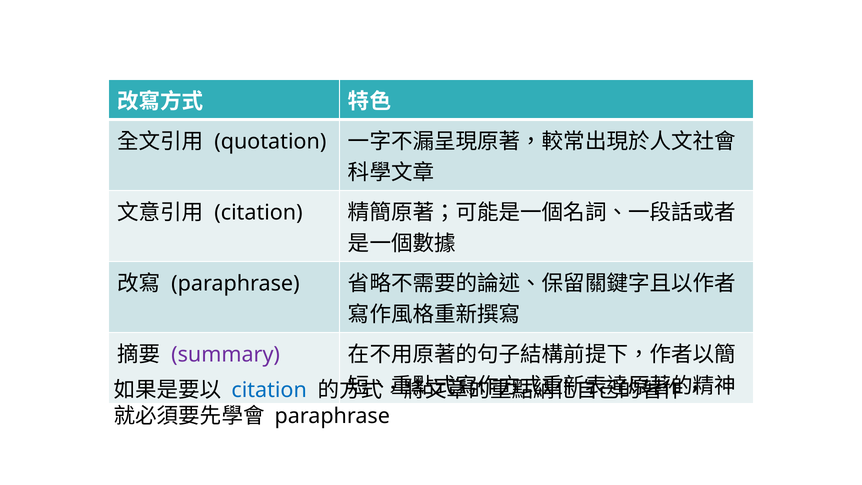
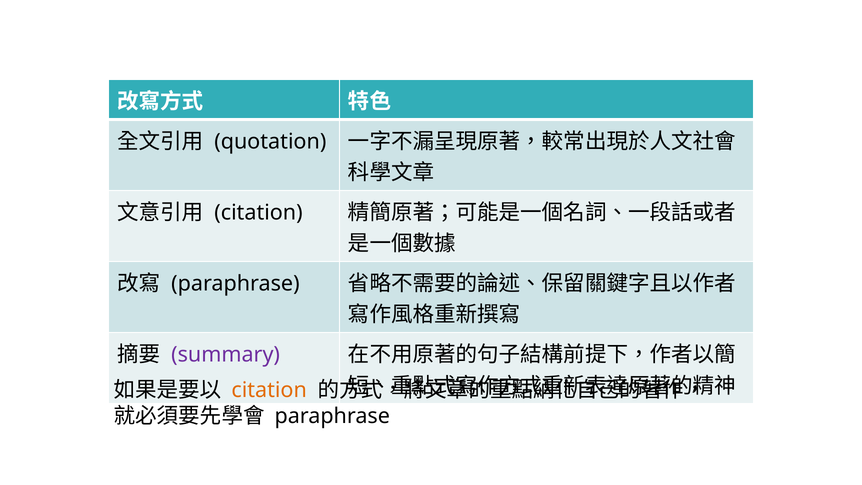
citation at (269, 390) colour: blue -> orange
